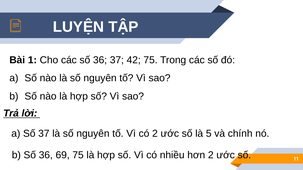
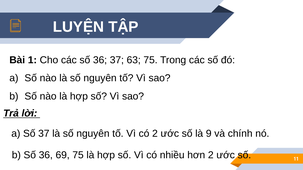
42: 42 -> 63
5: 5 -> 9
